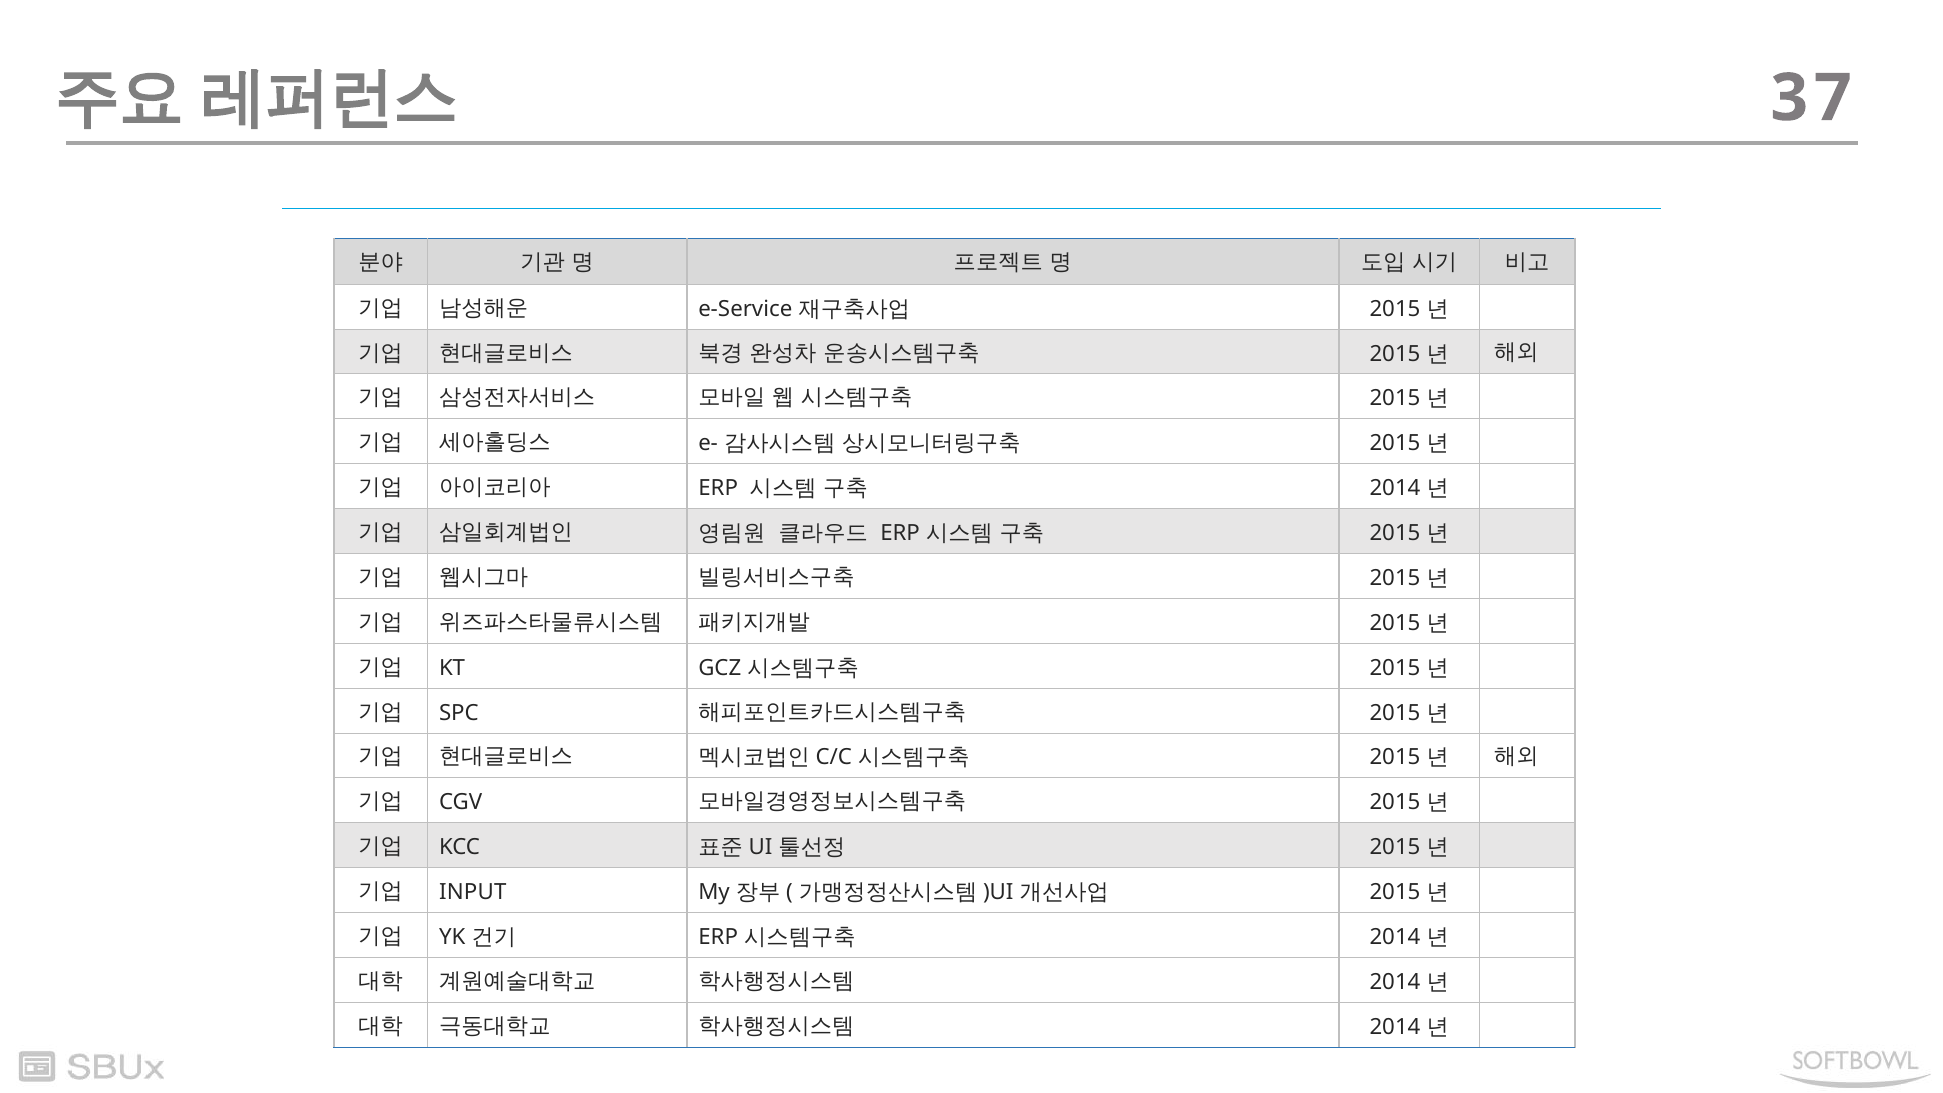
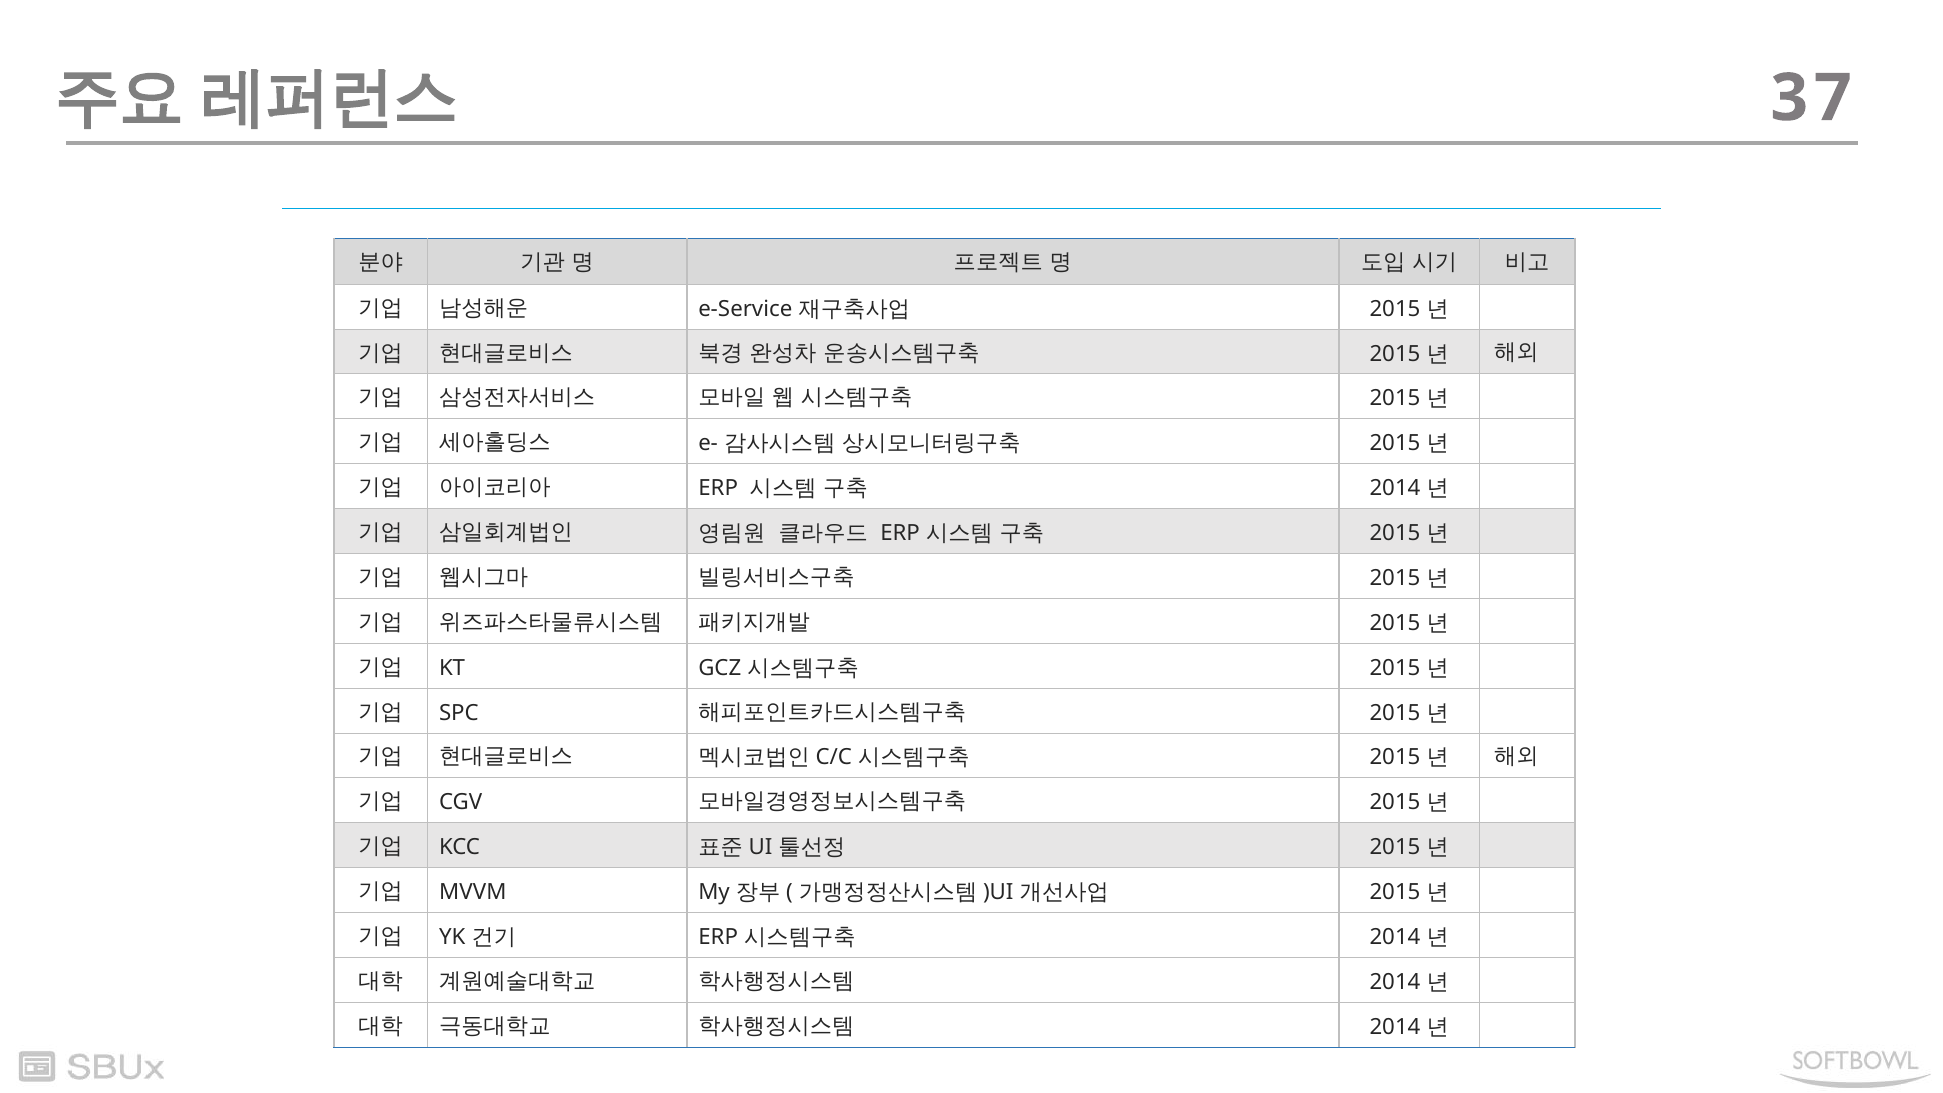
INPUT: INPUT -> MVVM
